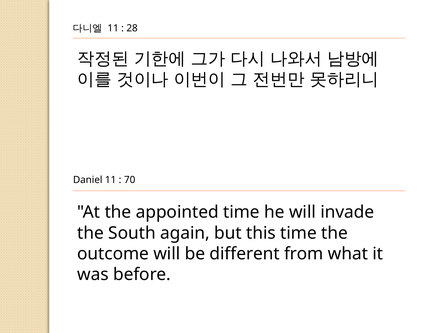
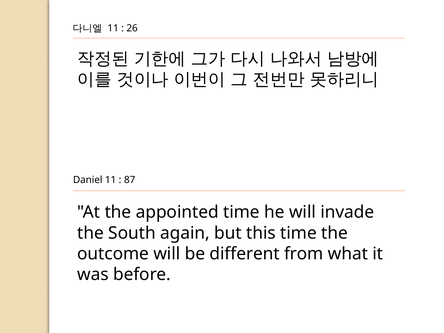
28: 28 -> 26
70: 70 -> 87
